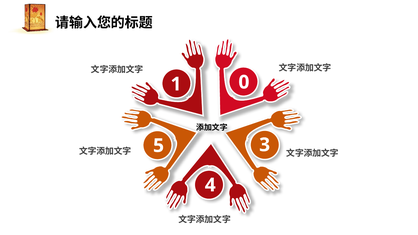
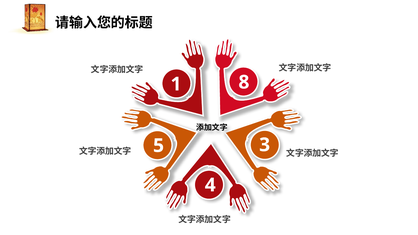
0: 0 -> 8
